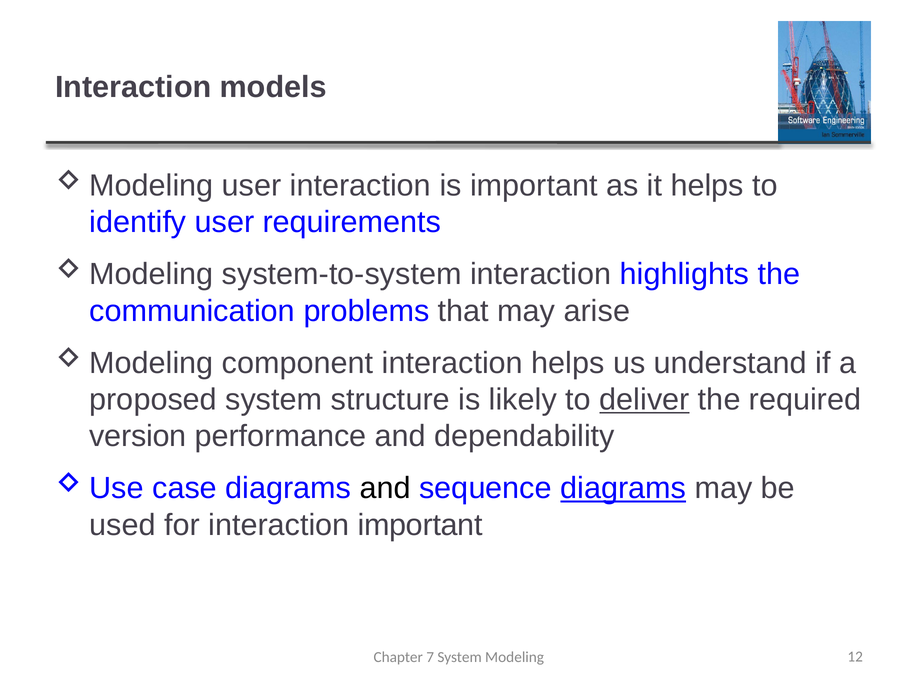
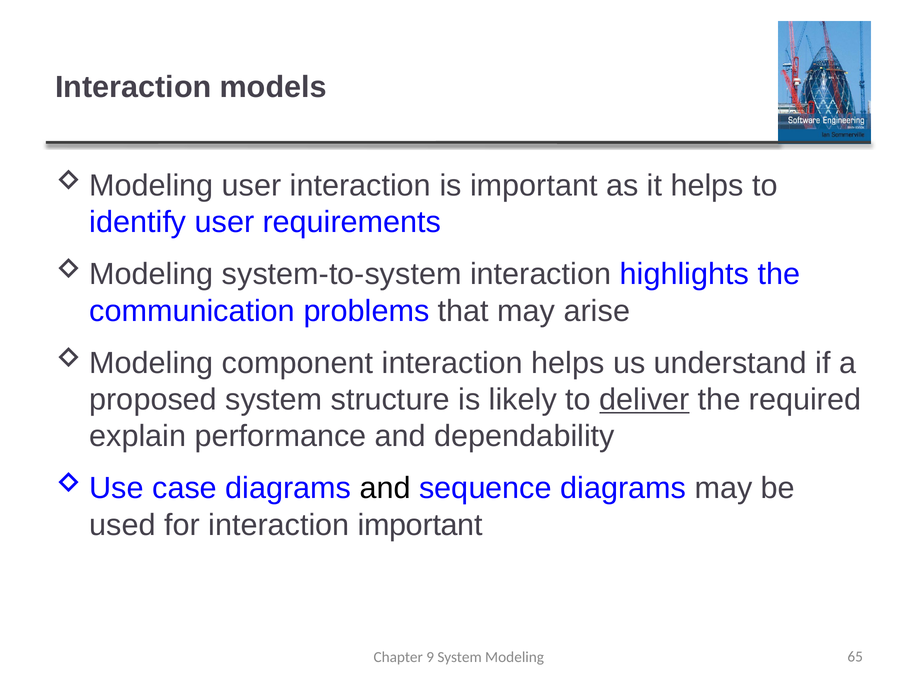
version: version -> explain
diagrams at (623, 489) underline: present -> none
7: 7 -> 9
12: 12 -> 65
